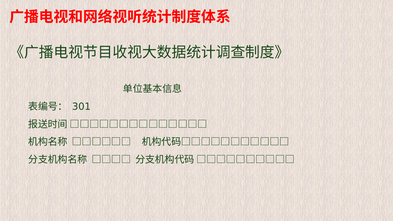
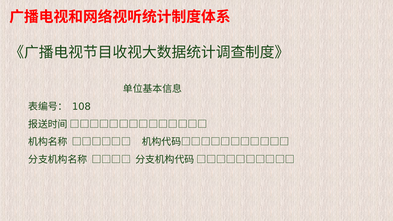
301: 301 -> 108
